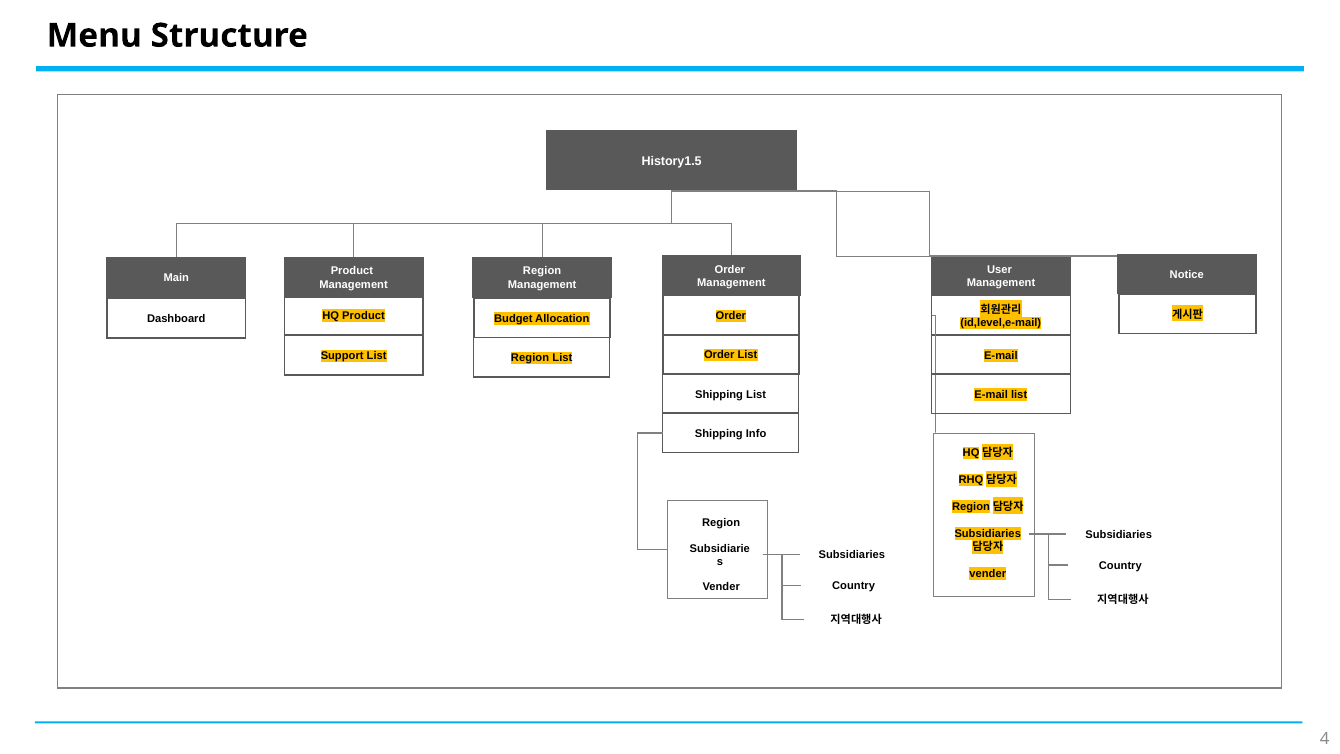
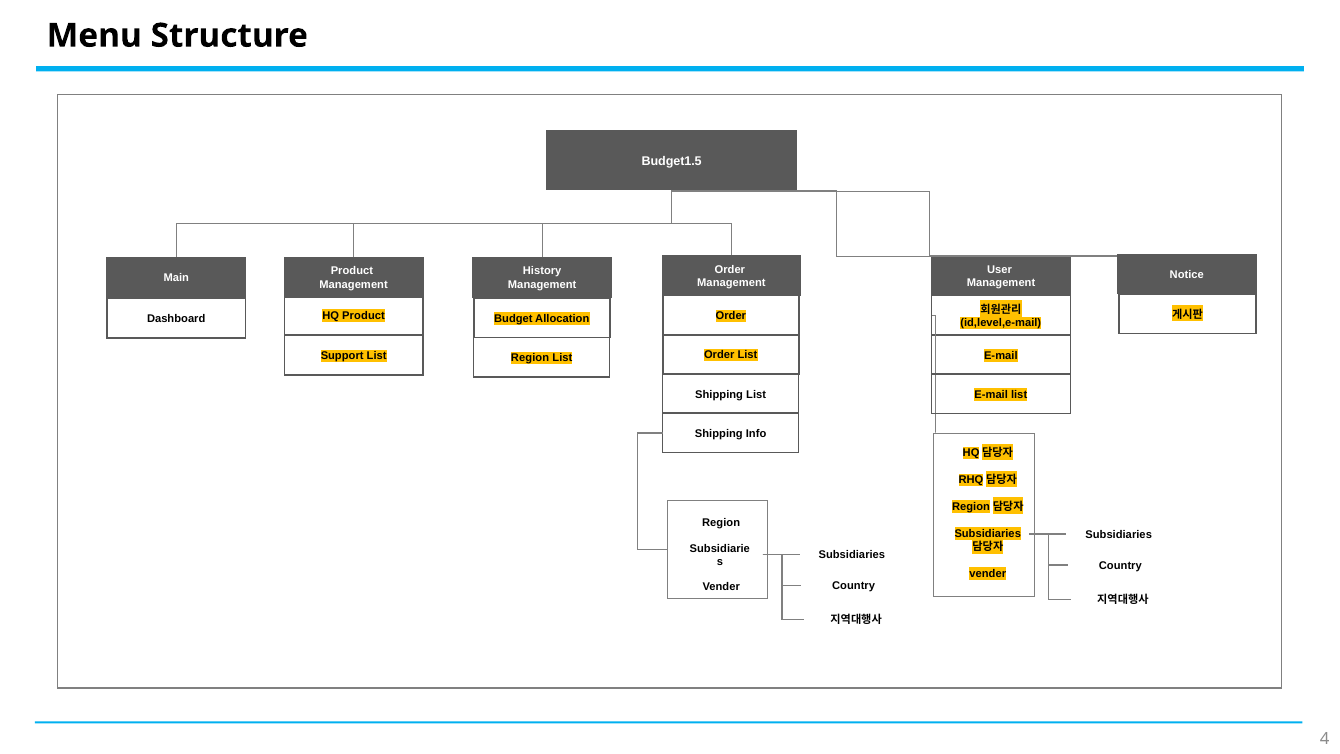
History1.5: History1.5 -> Budget1.5
Region at (542, 271): Region -> History
